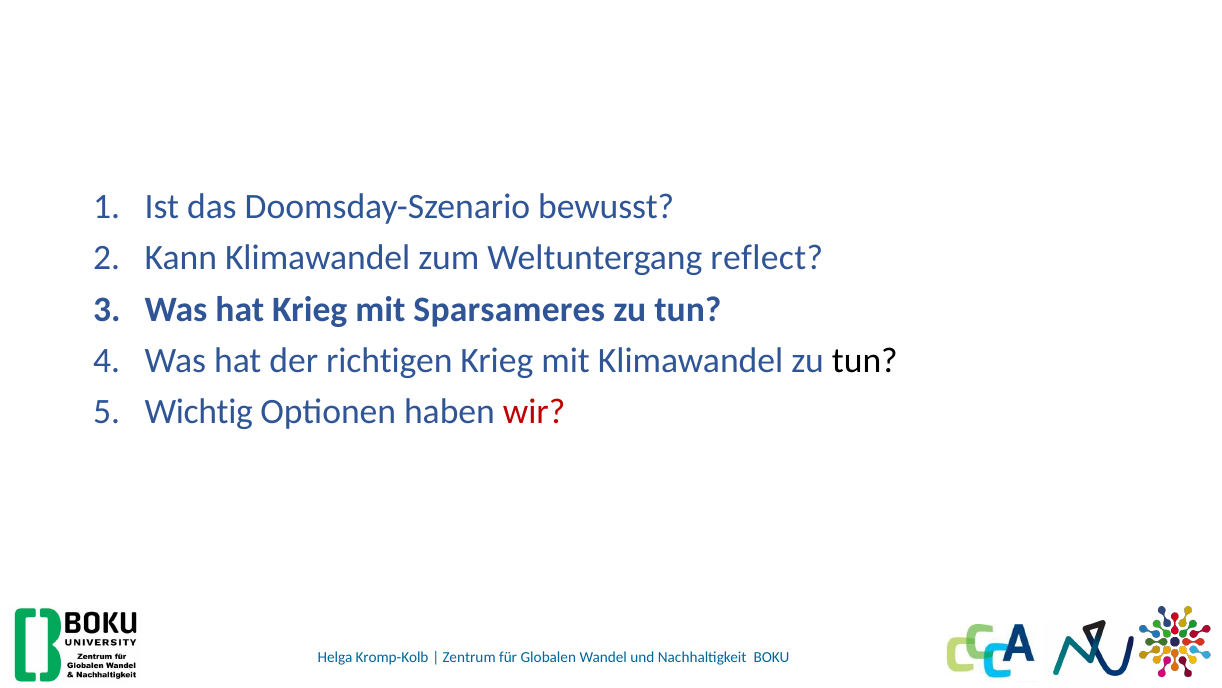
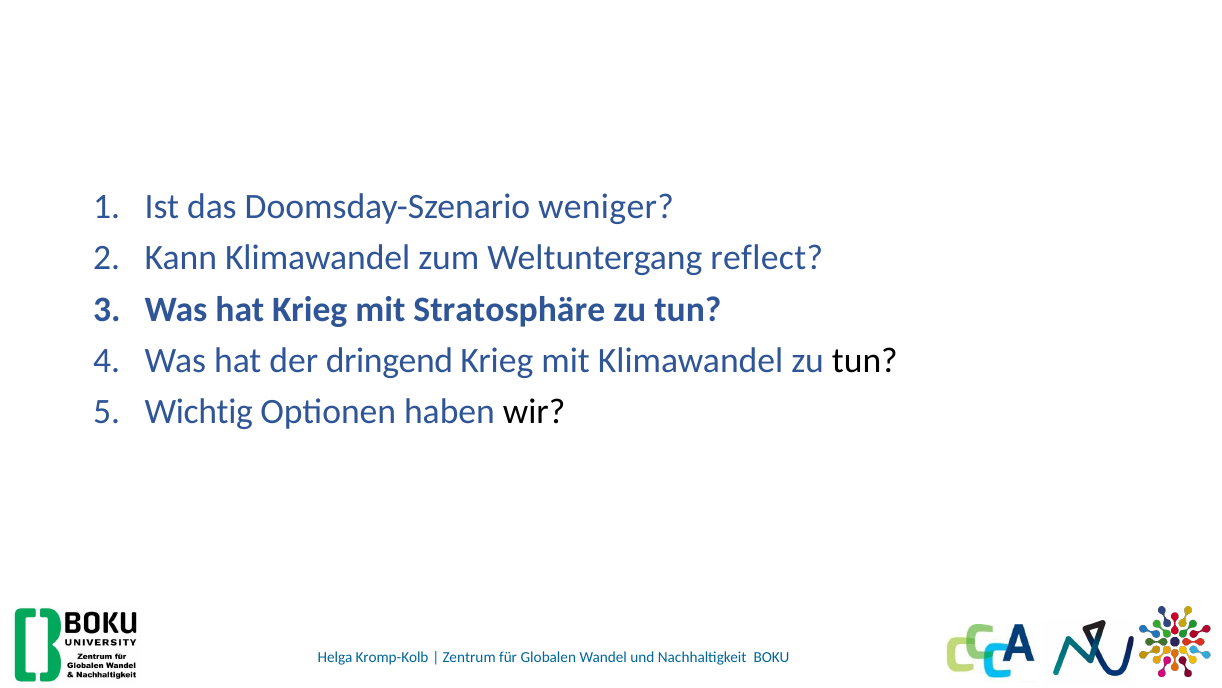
bewusst: bewusst -> weniger
Sparsameres: Sparsameres -> Stratosphäre
richtigen: richtigen -> dringend
wir colour: red -> black
